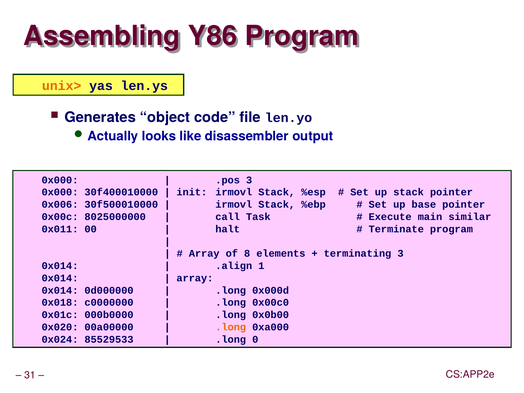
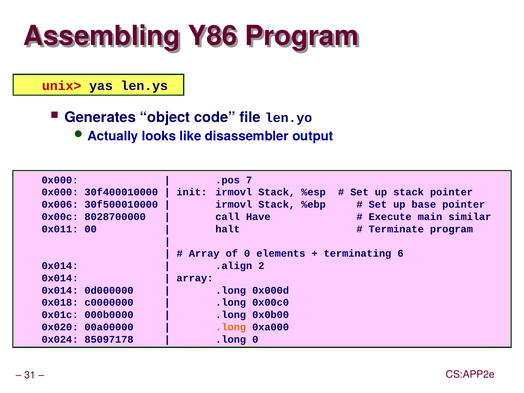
unix> colour: orange -> red
.pos 3: 3 -> 7
8025000000: 8025000000 -> 8028700000
Task: Task -> Have
of 8: 8 -> 0
terminating 3: 3 -> 6
1: 1 -> 2
85529533: 85529533 -> 85097178
